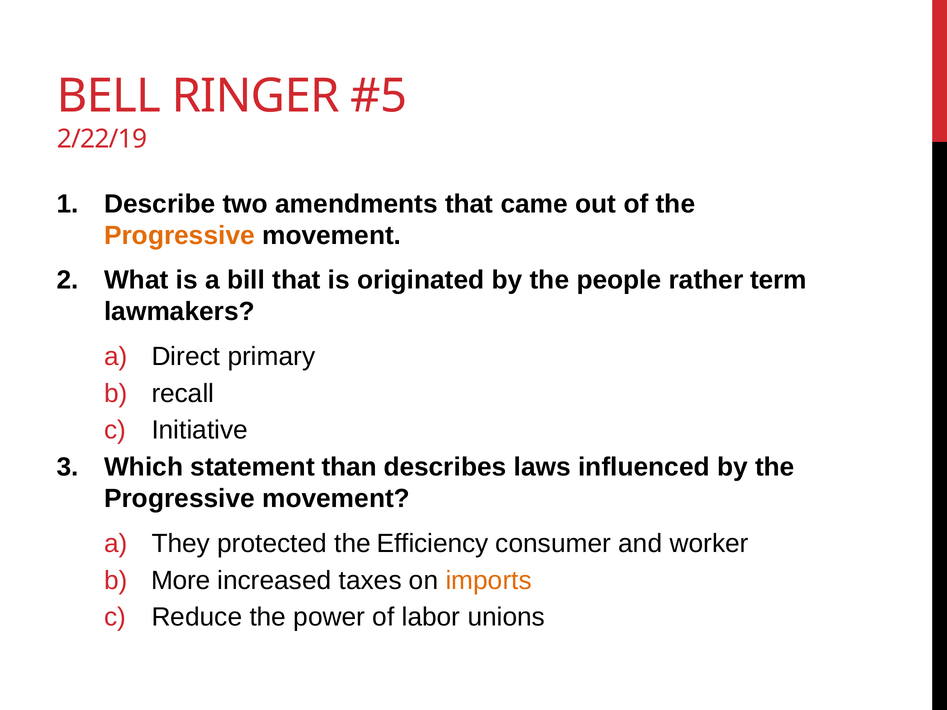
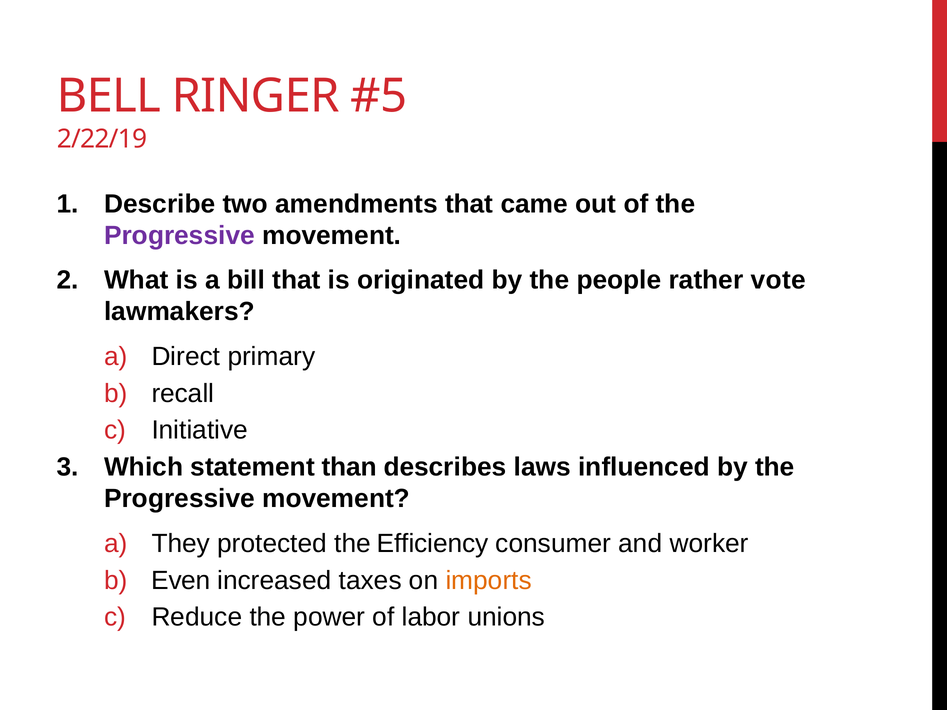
Progressive at (180, 236) colour: orange -> purple
term: term -> vote
More: More -> Even
